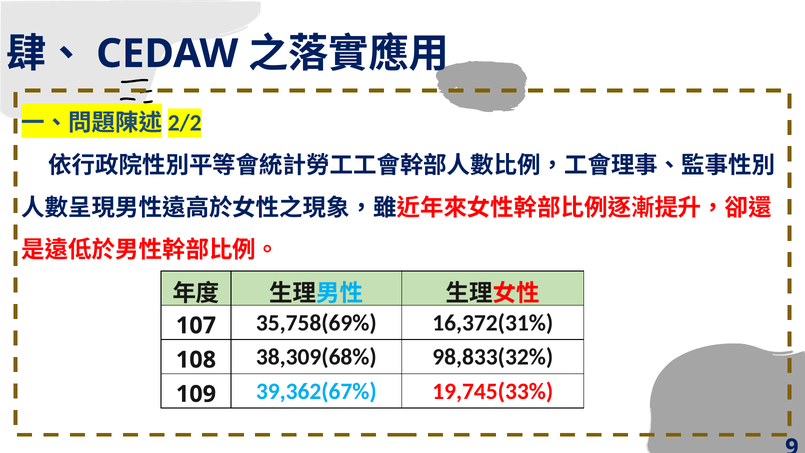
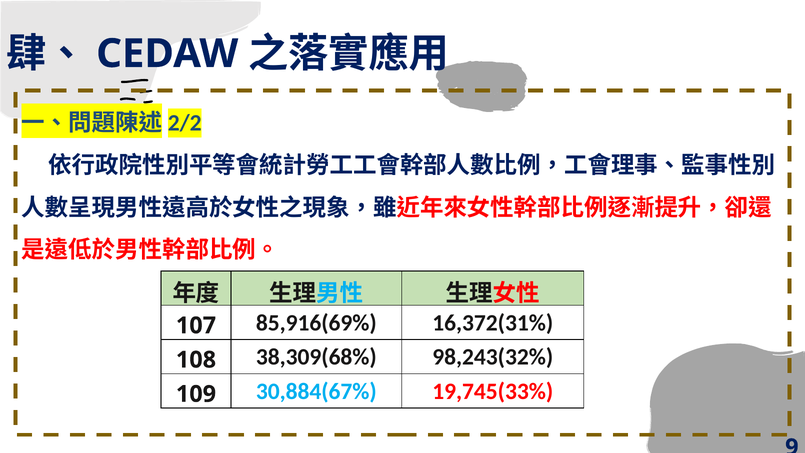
35,758(69%: 35,758(69% -> 85,916(69%
98,833(32%: 98,833(32% -> 98,243(32%
39,362(67%: 39,362(67% -> 30,884(67%
